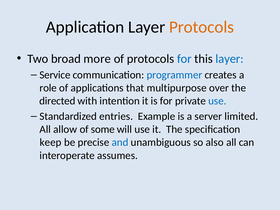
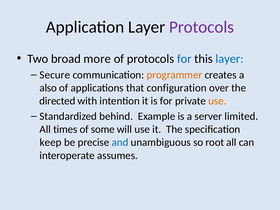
Protocols at (201, 27) colour: orange -> purple
Service: Service -> Secure
programmer colour: blue -> orange
role: role -> also
multipurpose: multipurpose -> configuration
use at (217, 101) colour: blue -> orange
entries: entries -> behind
allow: allow -> times
also: also -> root
